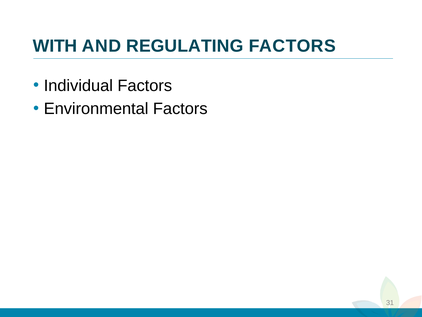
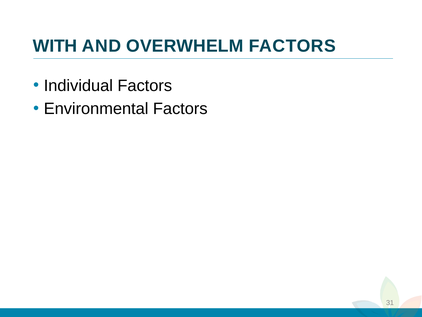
REGULATING: REGULATING -> OVERWHELM
